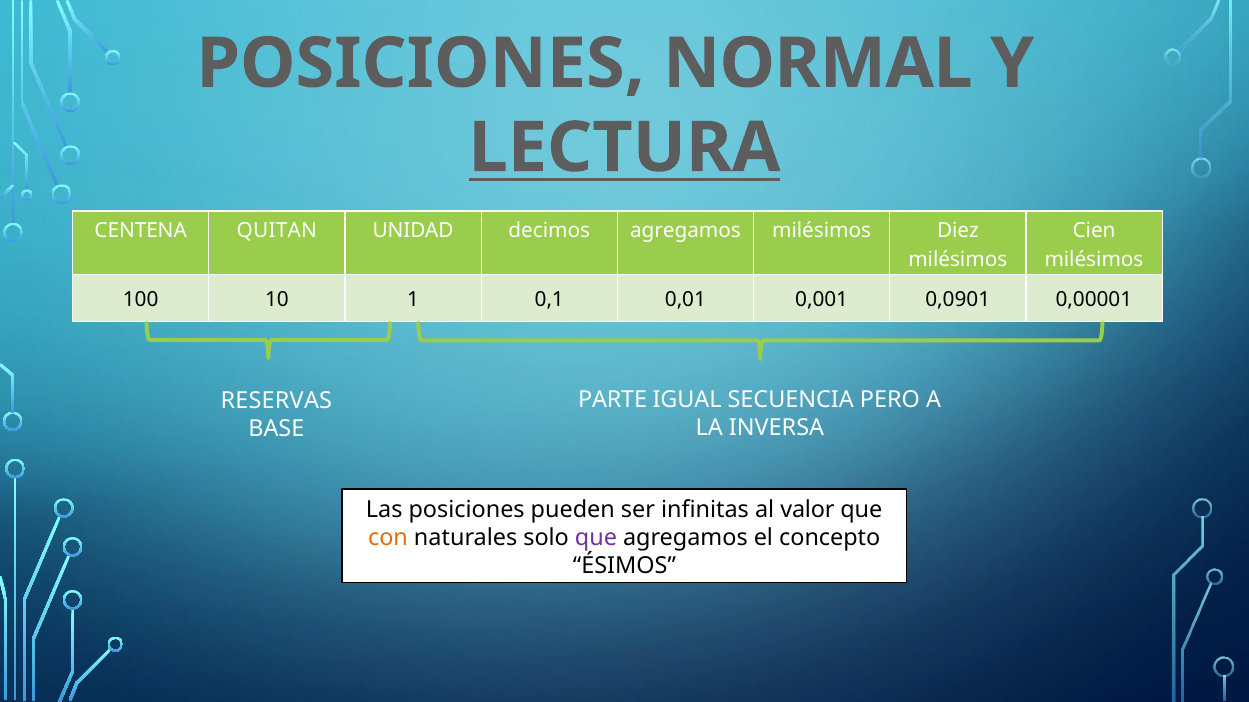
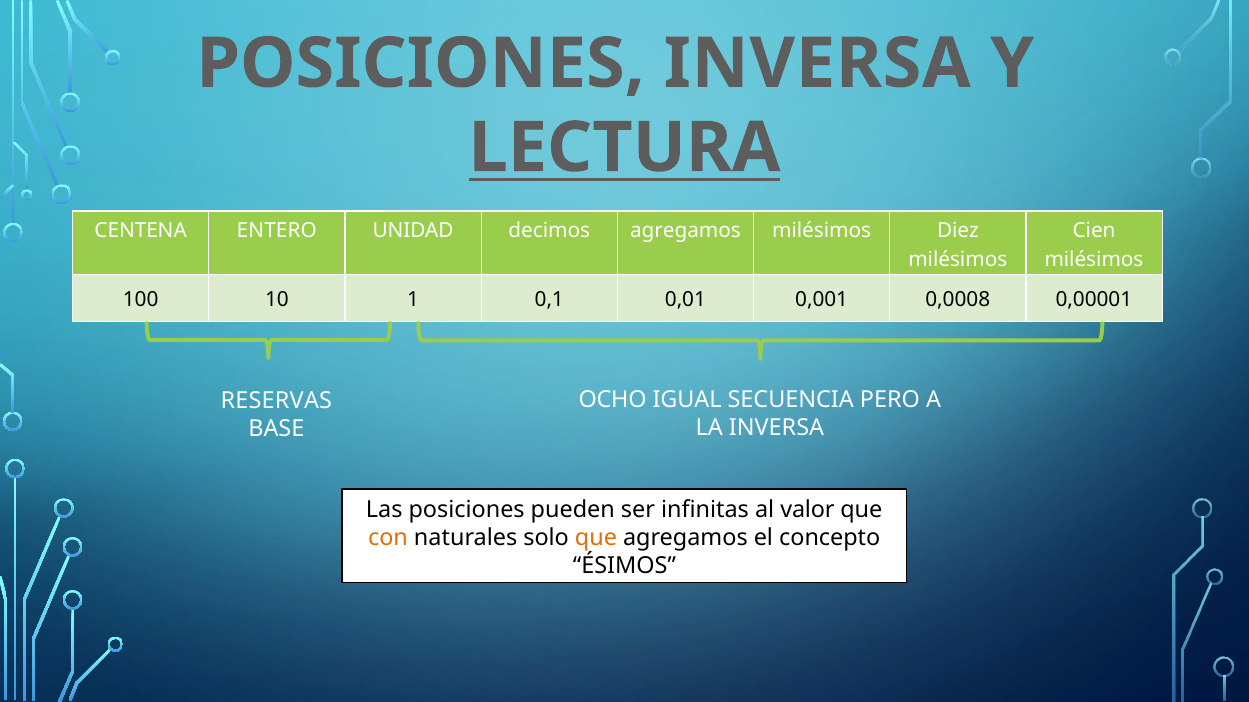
POSICIONES NORMAL: NORMAL -> INVERSA
QUITAN: QUITAN -> ENTERO
0,0901: 0,0901 -> 0,0008
PARTE: PARTE -> OCHO
que at (596, 538) colour: purple -> orange
